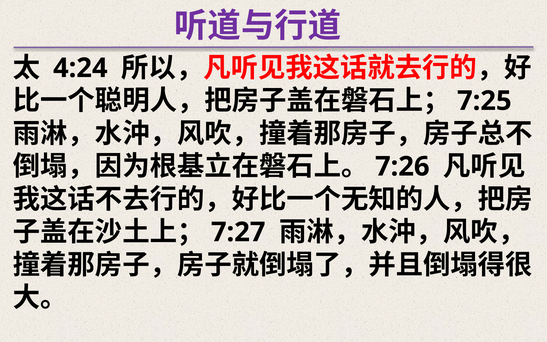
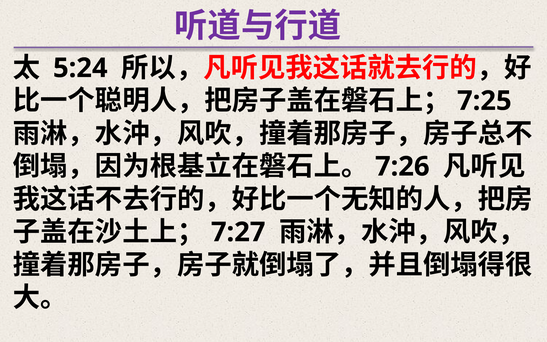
4:24: 4:24 -> 5:24
